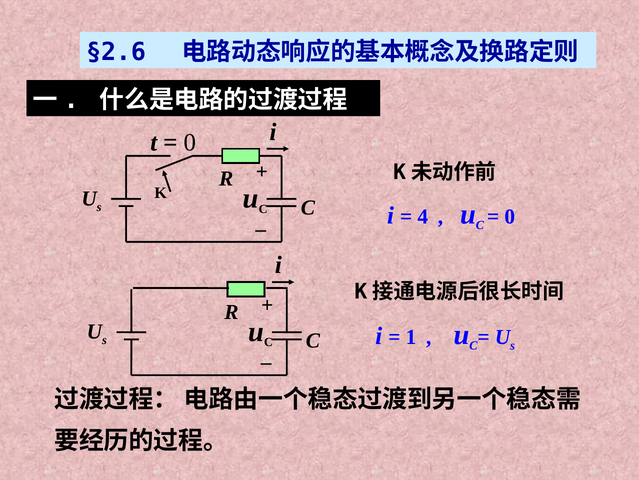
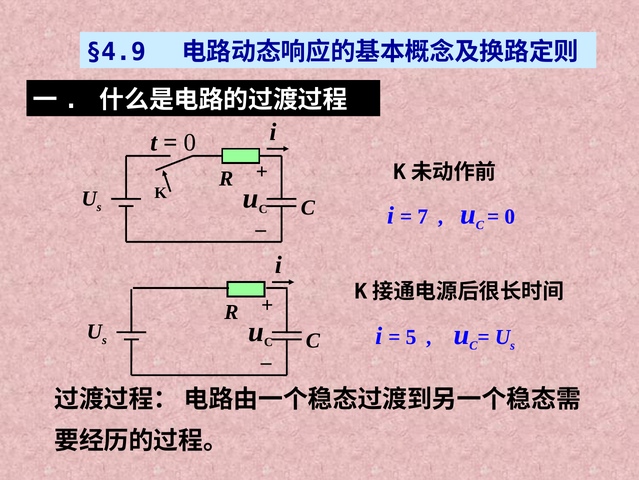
§2.6: §2.6 -> §4.9
4: 4 -> 7
1: 1 -> 5
